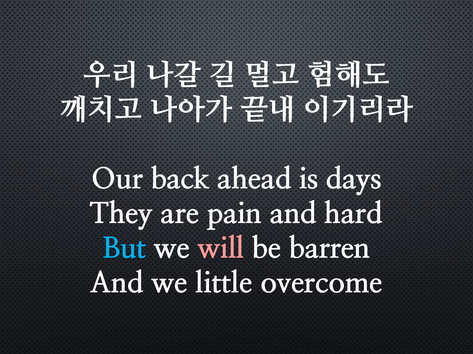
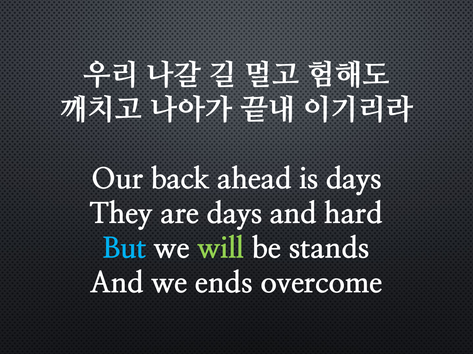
are pain: pain -> days
will colour: pink -> light green
barren: barren -> stands
little: little -> ends
